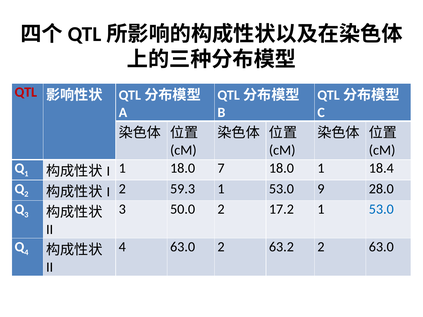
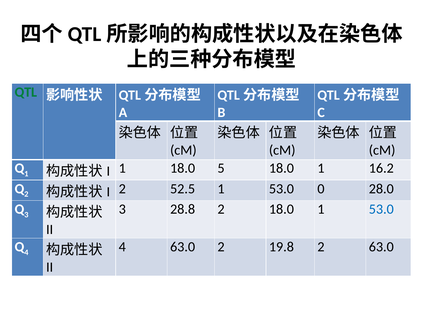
QTL colour: red -> green
7: 7 -> 5
18.4: 18.4 -> 16.2
59.3: 59.3 -> 52.5
9: 9 -> 0
50.0: 50.0 -> 28.8
2 17.2: 17.2 -> 18.0
63.2: 63.2 -> 19.8
